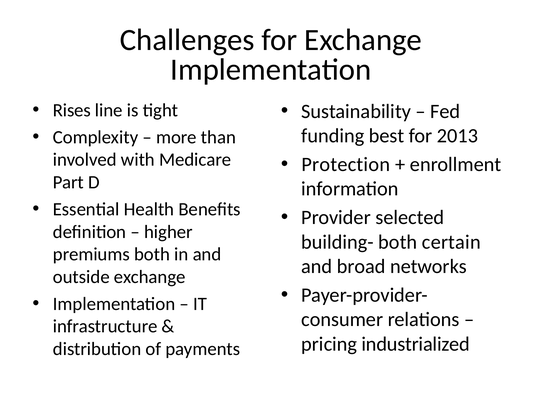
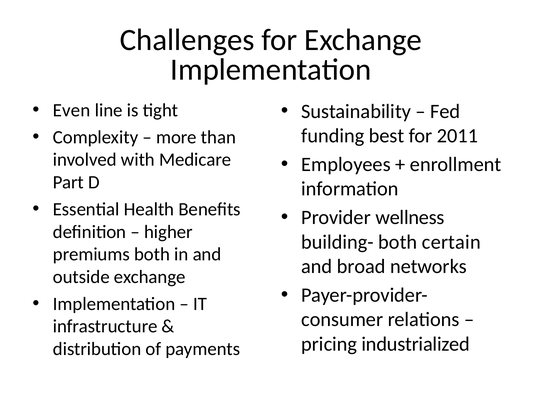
Rises: Rises -> Even
2013: 2013 -> 2011
Protection: Protection -> Employees
selected: selected -> wellness
